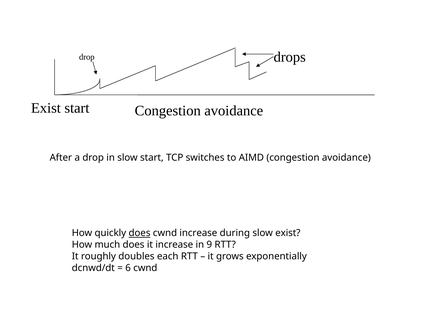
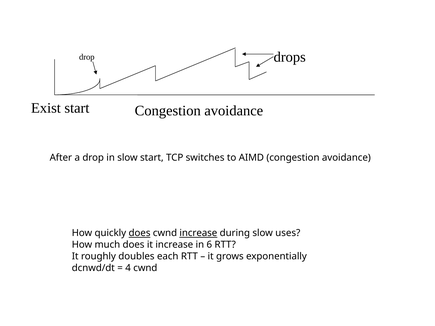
increase at (198, 233) underline: none -> present
slow exist: exist -> uses
9: 9 -> 6
6: 6 -> 4
